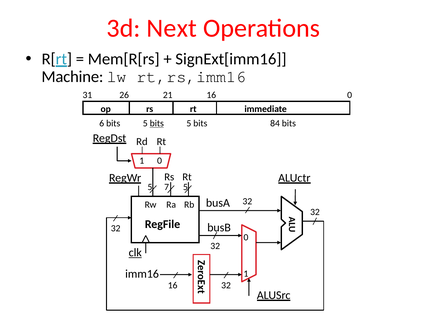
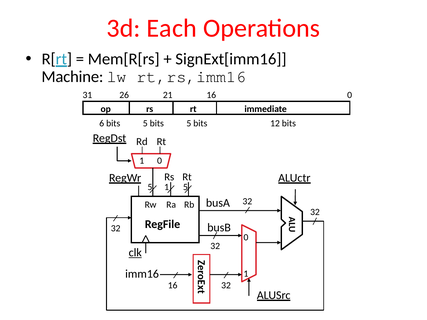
Next: Next -> Each
bits at (157, 123) underline: present -> none
84: 84 -> 12
5 7: 7 -> 1
